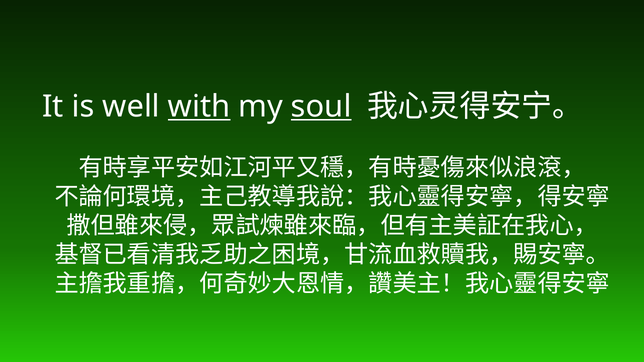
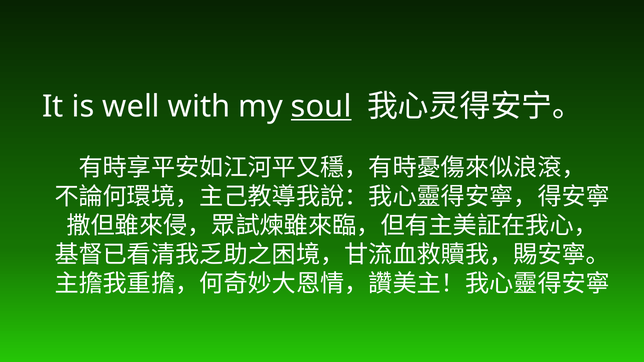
with underline: present -> none
